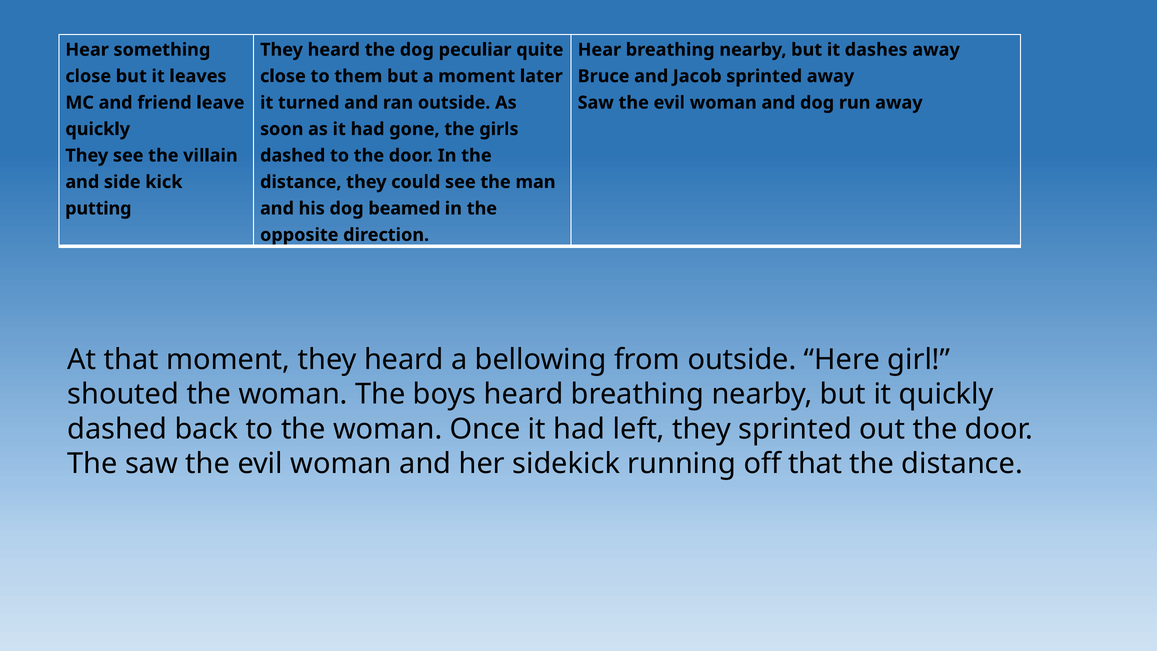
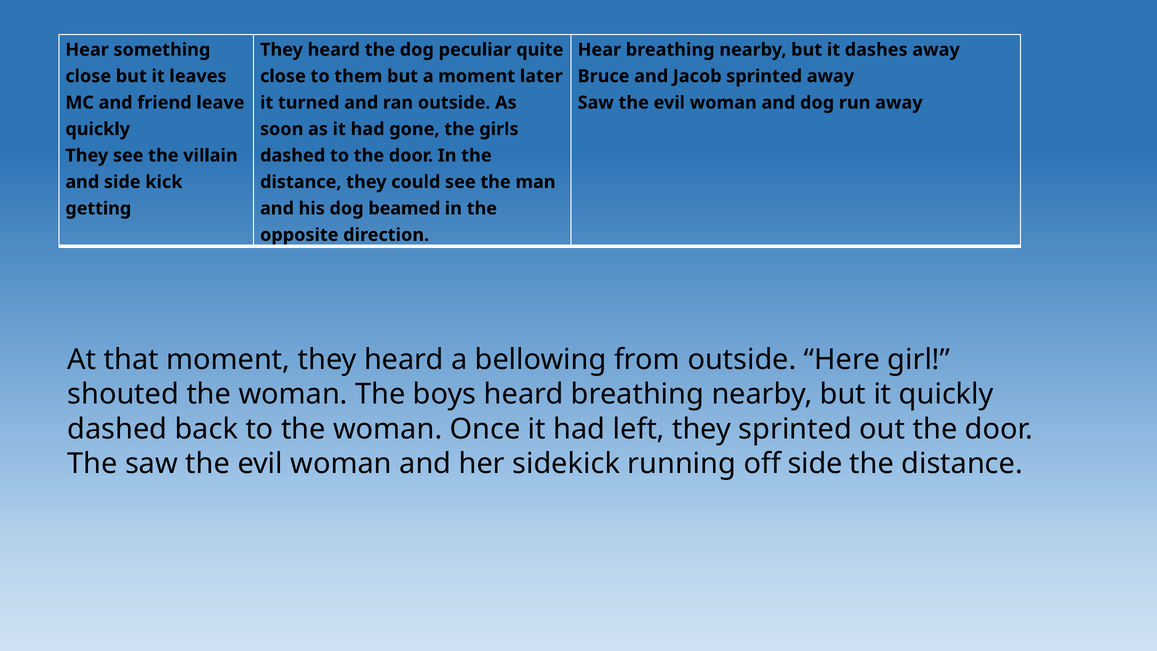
putting: putting -> getting
off that: that -> side
